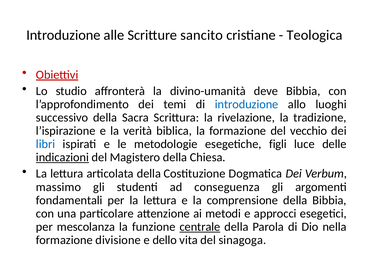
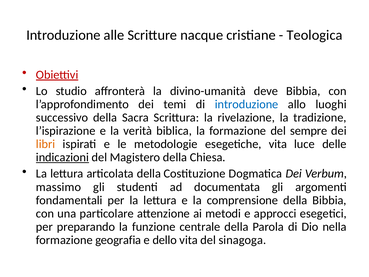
sancito: sancito -> nacque
vecchio: vecchio -> sempre
libri colour: blue -> orange
esegetiche figli: figli -> vita
conseguenza: conseguenza -> documentata
mescolanza: mescolanza -> preparando
centrale underline: present -> none
divisione: divisione -> geografia
